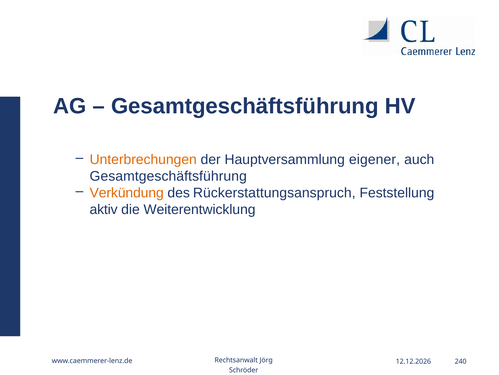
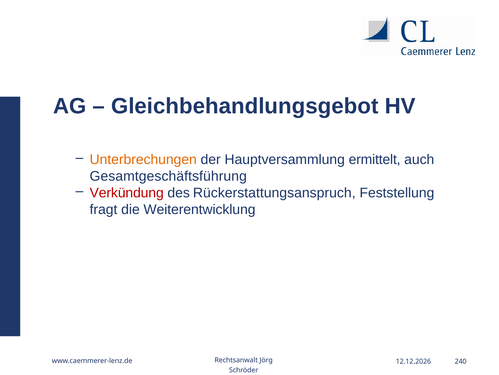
Gesamtgeschäftsführung at (245, 106): Gesamtgeschäftsführung -> Gleichbehandlungsgebot
eigener: eigener -> ermittelt
Verkündung colour: orange -> red
aktiv: aktiv -> fragt
